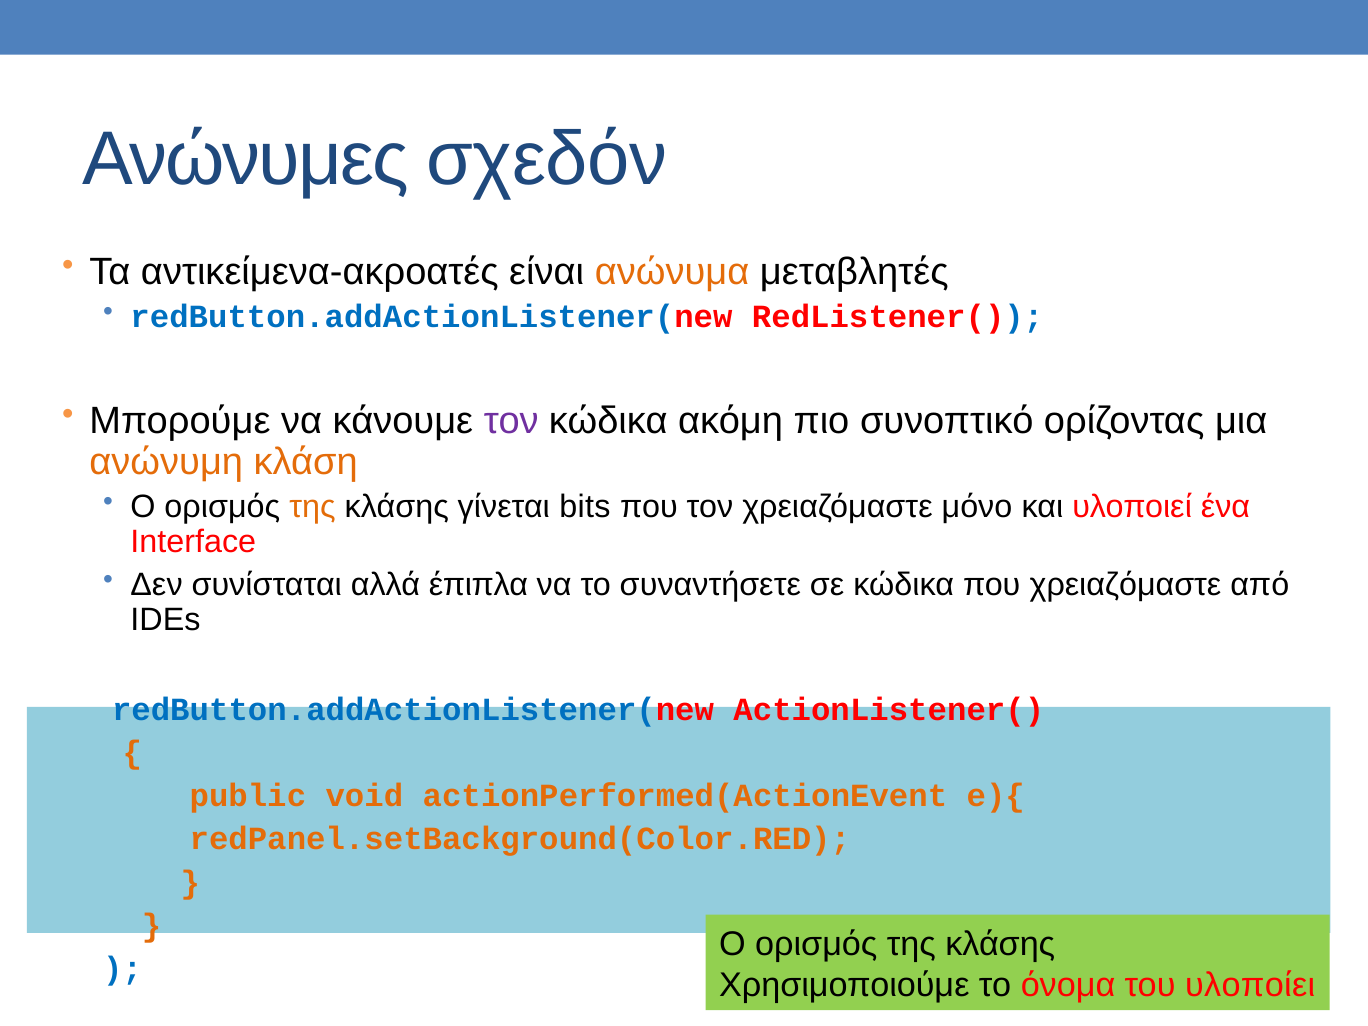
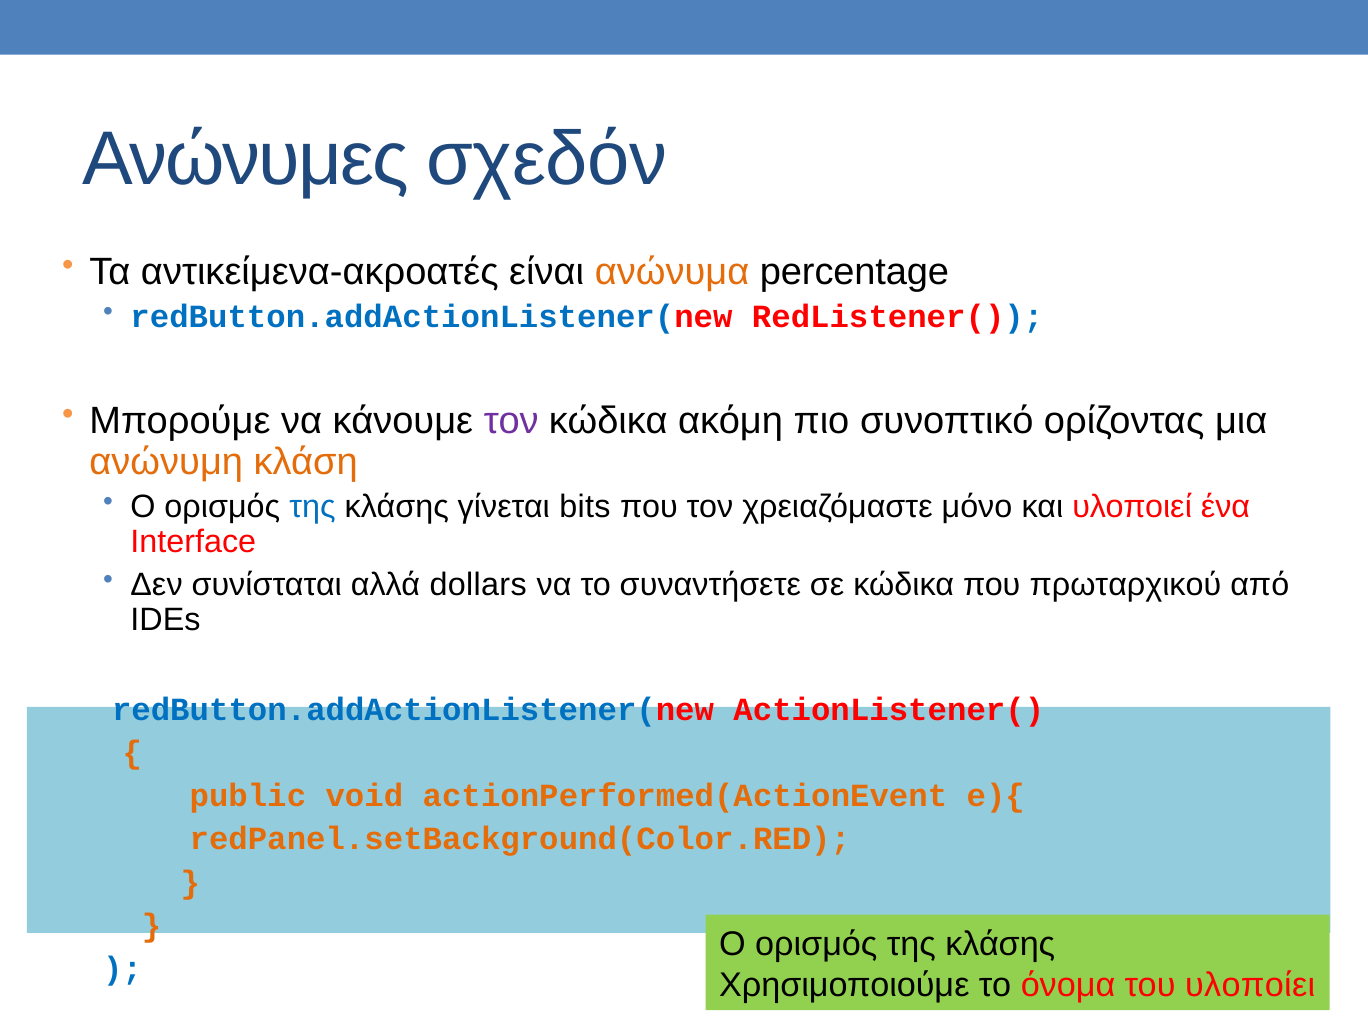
μεταβλητές: μεταβλητές -> percentage
της at (312, 507) colour: orange -> blue
έπιπλα: έπιπλα -> dollars
που χρειαζόμαστε: χρειαζόμαστε -> πρωταρχικού
